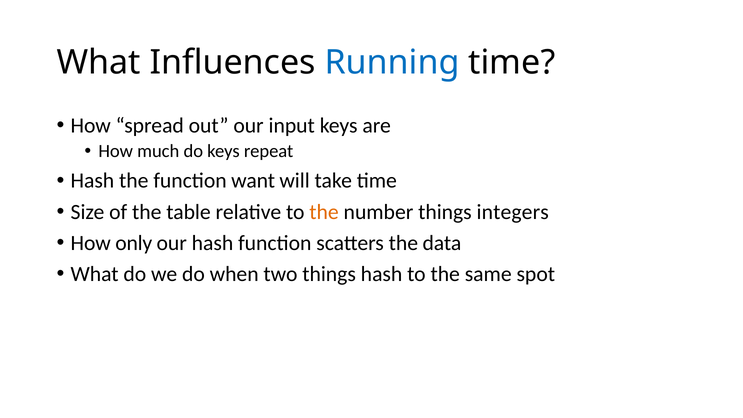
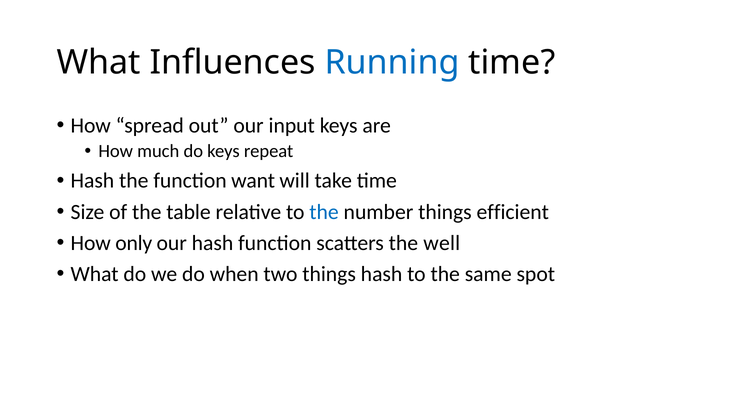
the at (324, 212) colour: orange -> blue
integers: integers -> efficient
data: data -> well
